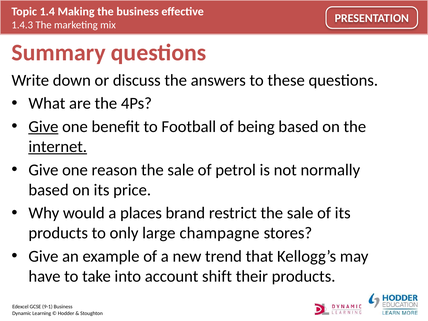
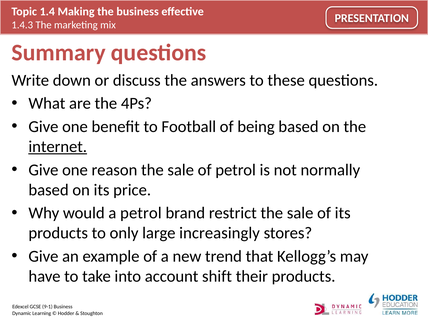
Give at (43, 127) underline: present -> none
a places: places -> petrol
champagne: champagne -> increasingly
